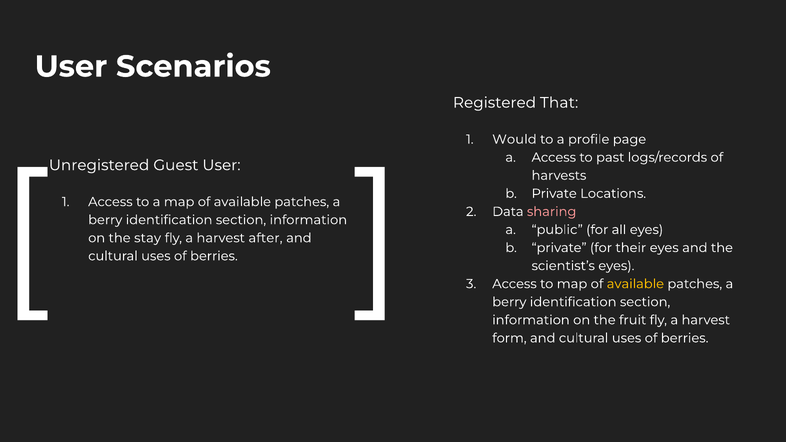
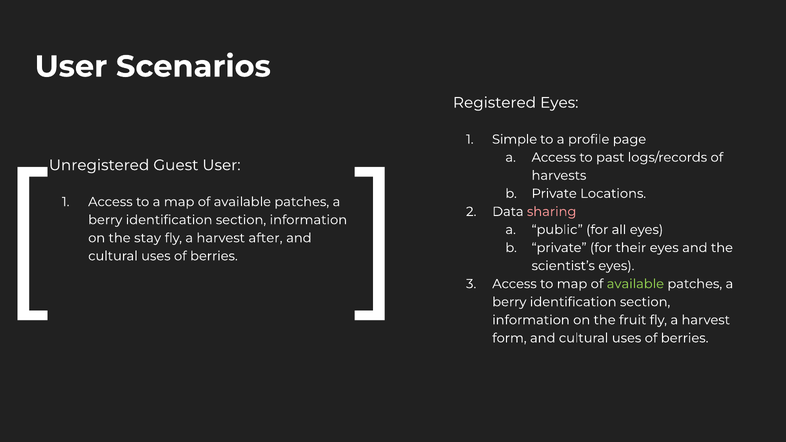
Registered That: That -> Eyes
Would: Would -> Simple
available at (635, 284) colour: yellow -> light green
